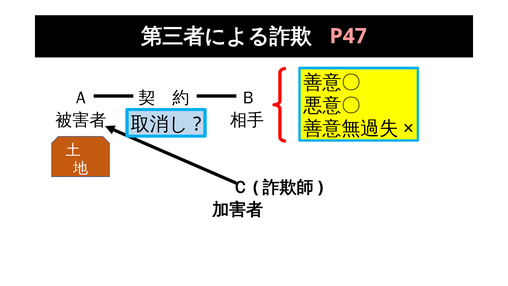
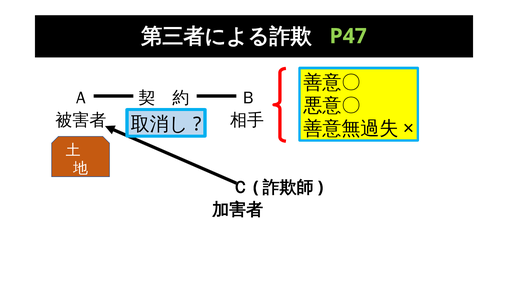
P47 colour: pink -> light green
